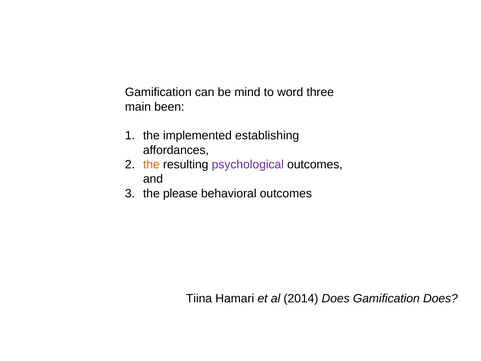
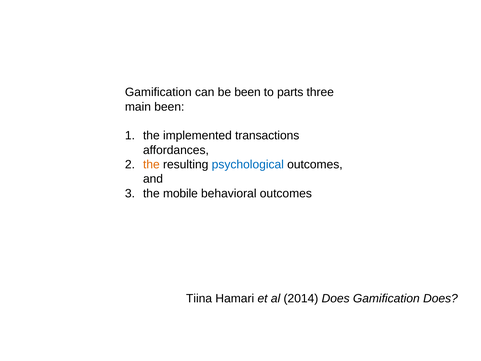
be mind: mind -> been
word: word -> parts
establishing: establishing -> transactions
psychological colour: purple -> blue
please: please -> mobile
